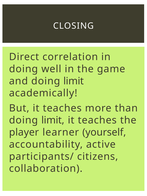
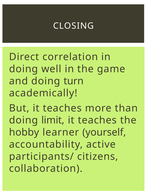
and doing limit: limit -> turn
player: player -> hobby
